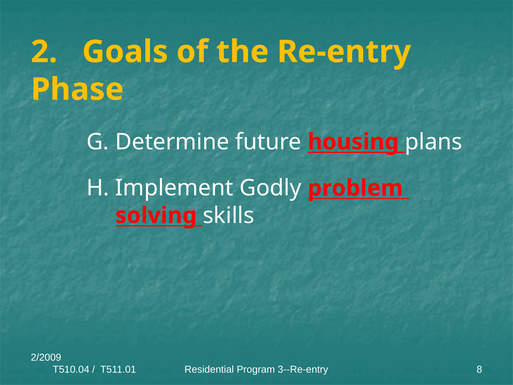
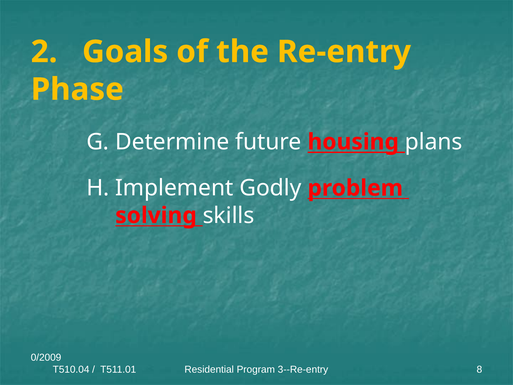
2/2009: 2/2009 -> 0/2009
